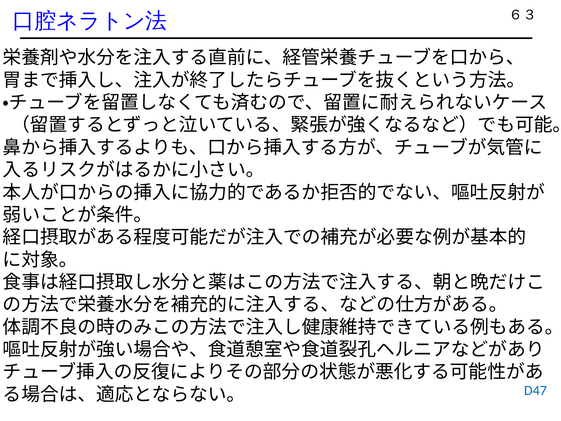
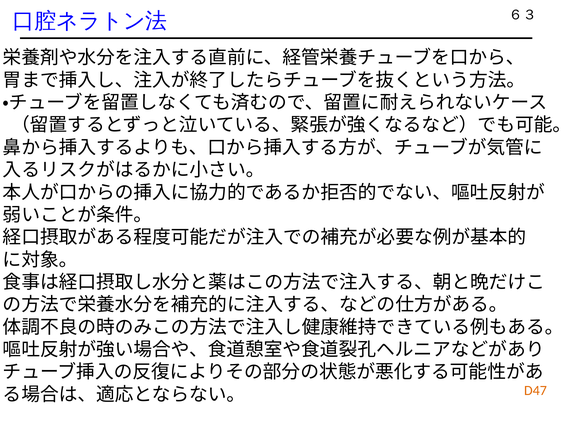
D47 colour: blue -> orange
